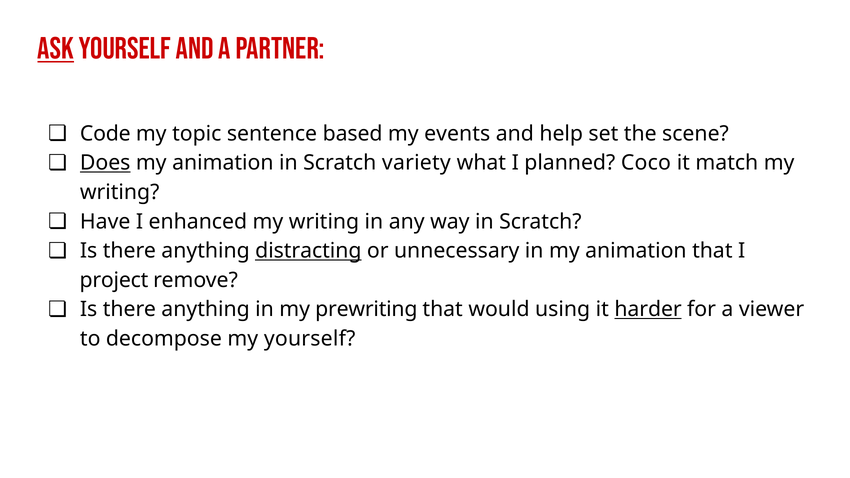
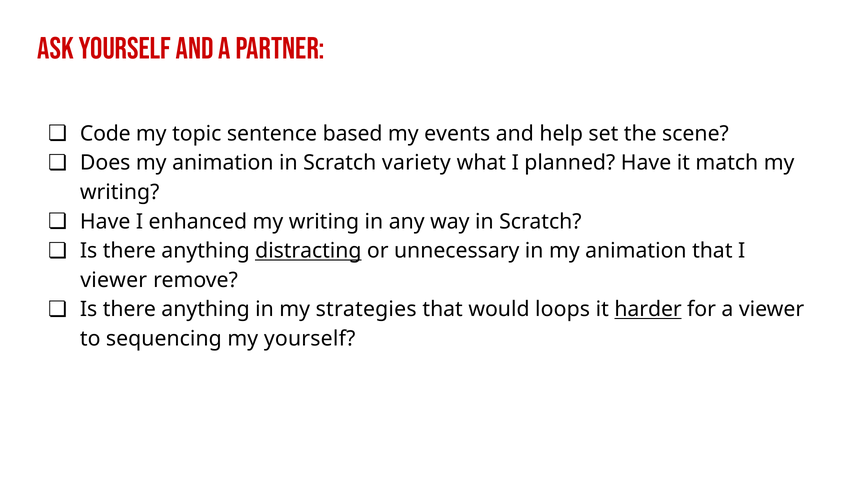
Ask underline: present -> none
Does underline: present -> none
planned Coco: Coco -> Have
project at (114, 280): project -> viewer
prewriting: prewriting -> strategies
using: using -> loops
decompose: decompose -> sequencing
